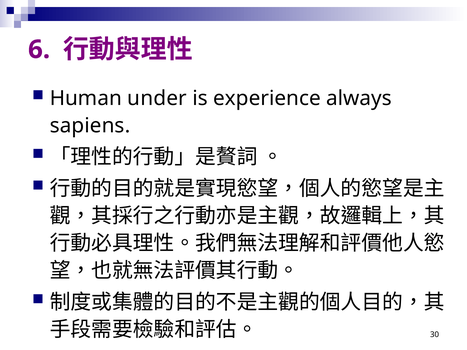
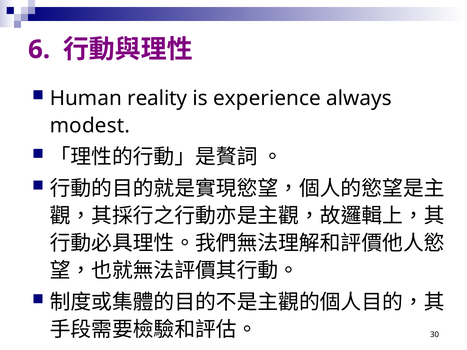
under: under -> reality
sapiens: sapiens -> modest
